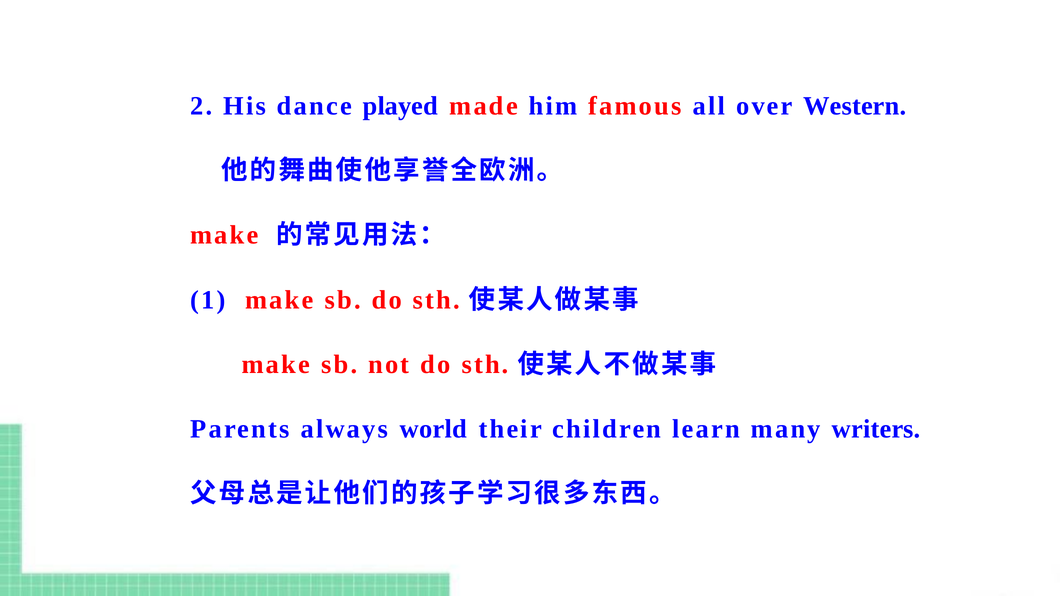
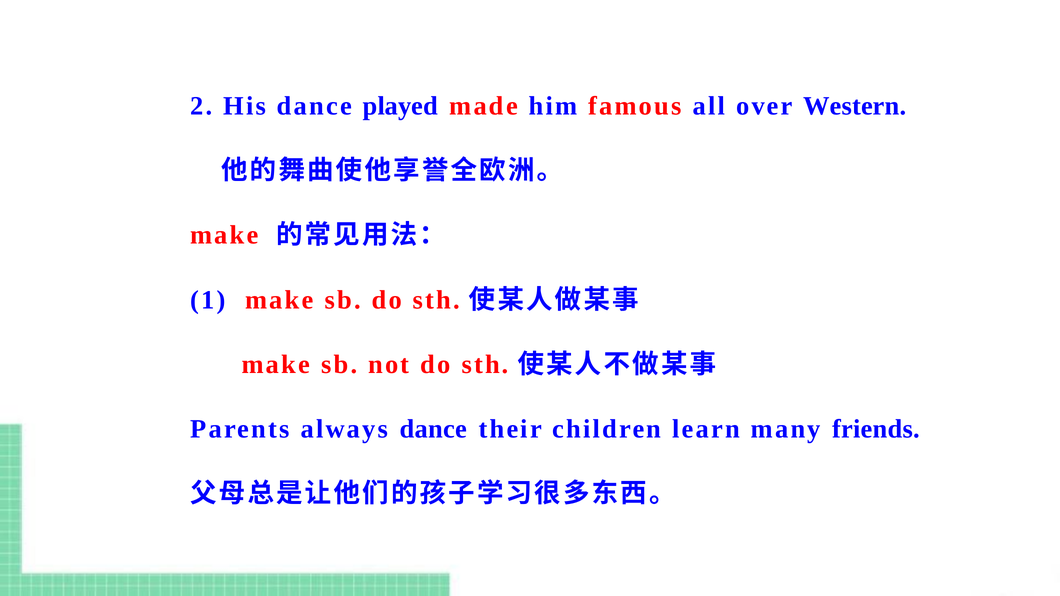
always world: world -> dance
writers: writers -> friends
